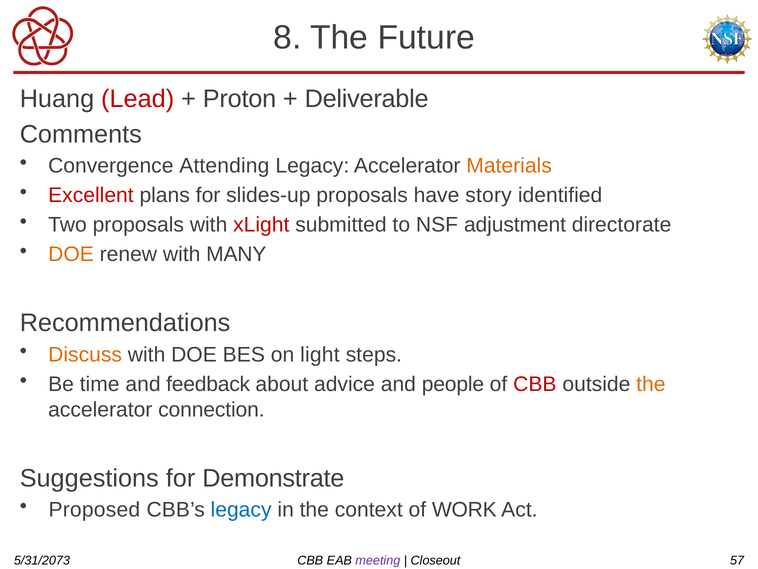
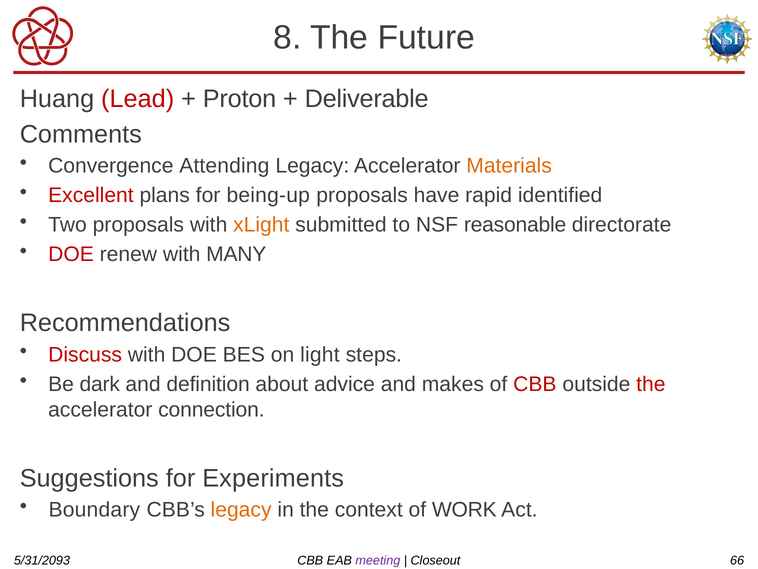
slides-up: slides-up -> being-up
story: story -> rapid
xLight colour: red -> orange
adjustment: adjustment -> reasonable
DOE at (71, 254) colour: orange -> red
Discuss colour: orange -> red
time: time -> dark
feedback: feedback -> definition
people: people -> makes
the at (651, 384) colour: orange -> red
Demonstrate: Demonstrate -> Experiments
Proposed: Proposed -> Boundary
legacy at (241, 509) colour: blue -> orange
5/31/2073: 5/31/2073 -> 5/31/2093
57: 57 -> 66
